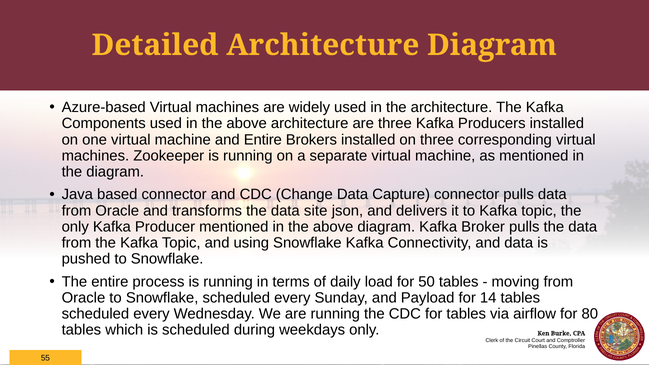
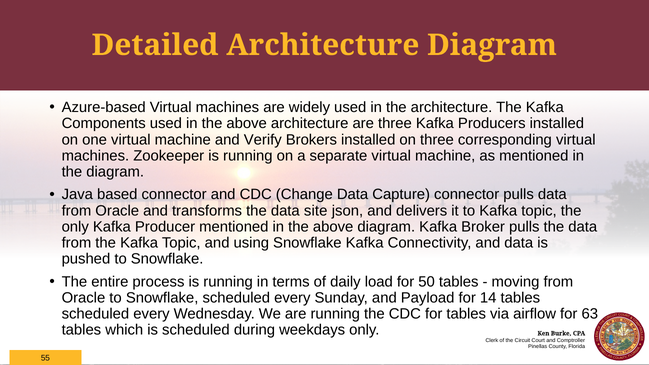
and Entire: Entire -> Verify
80: 80 -> 63
